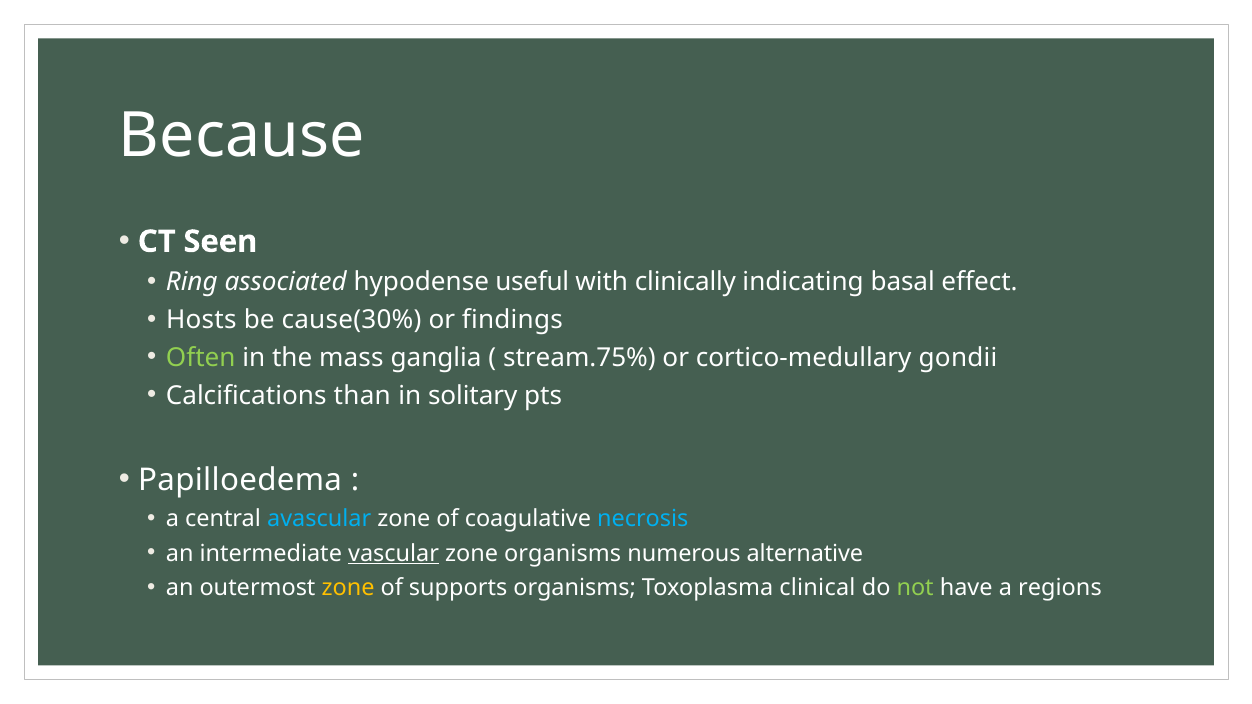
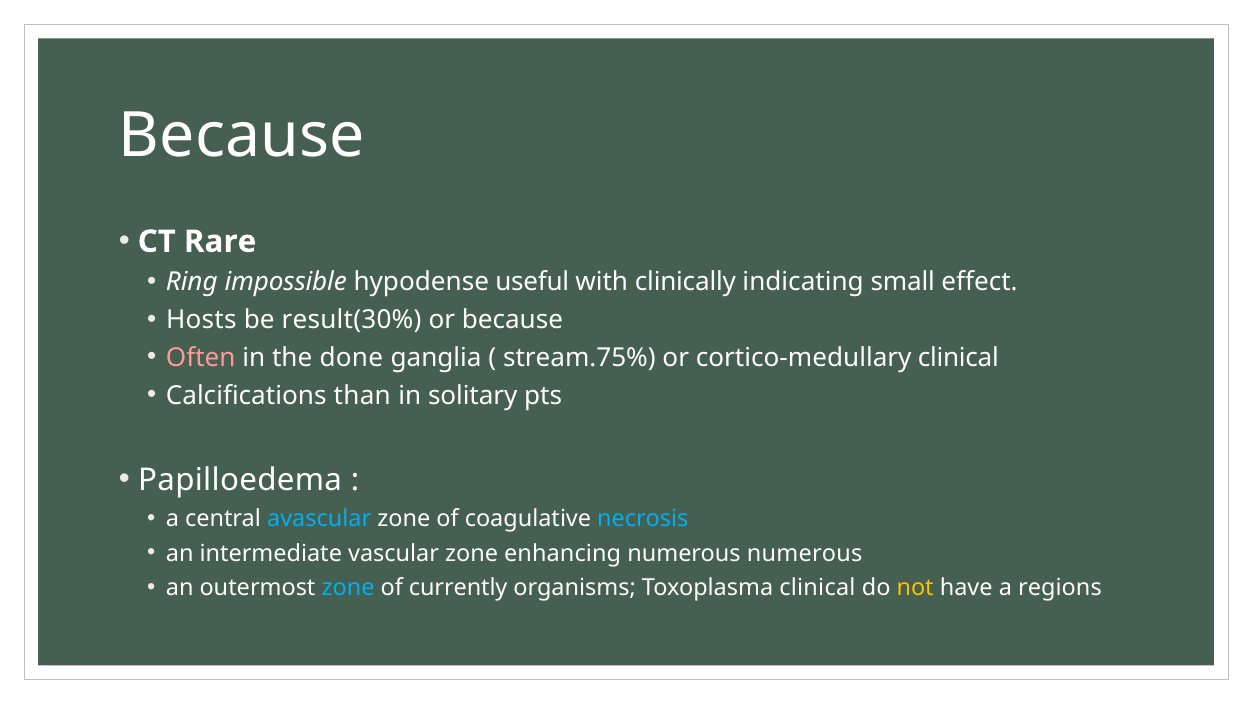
Seen: Seen -> Rare
associated: associated -> impossible
basal: basal -> small
cause(30%: cause(30% -> result(30%
or findings: findings -> because
Often colour: light green -> pink
mass: mass -> done
cortico-medullary gondii: gondii -> clinical
vascular underline: present -> none
zone organisms: organisms -> enhancing
numerous alternative: alternative -> numerous
zone at (348, 588) colour: yellow -> light blue
supports: supports -> currently
not colour: light green -> yellow
